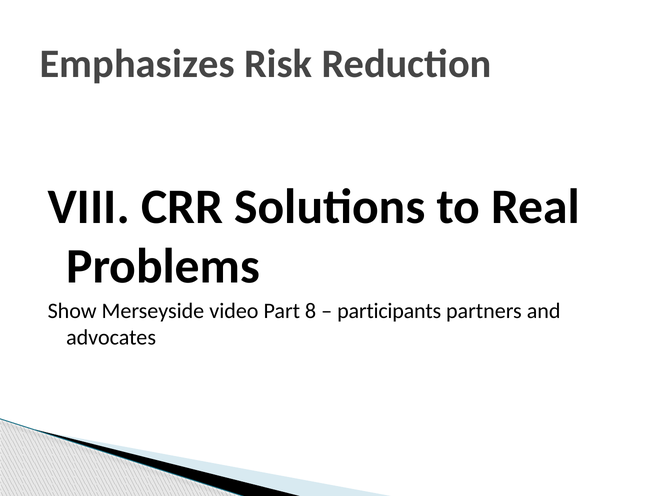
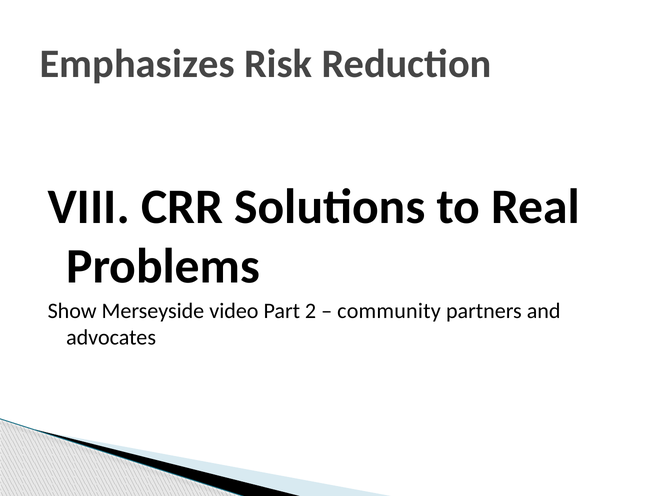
8: 8 -> 2
participants: participants -> community
